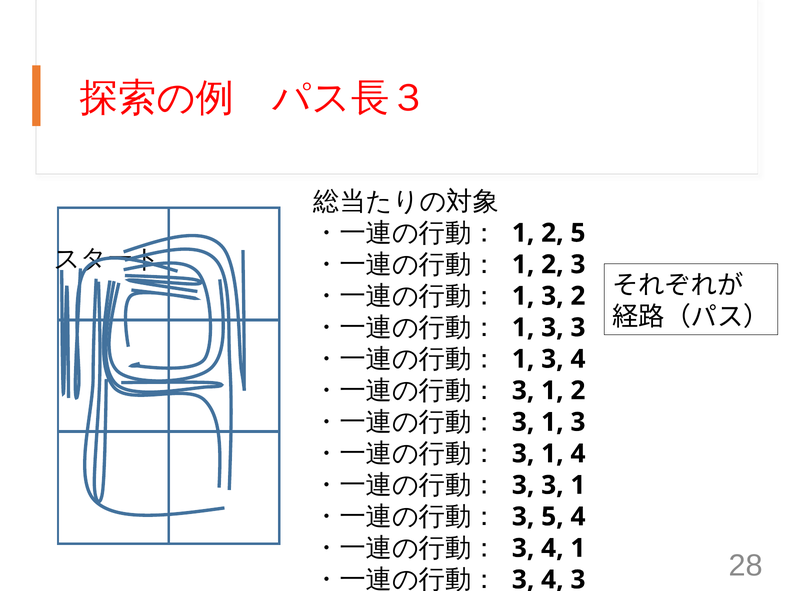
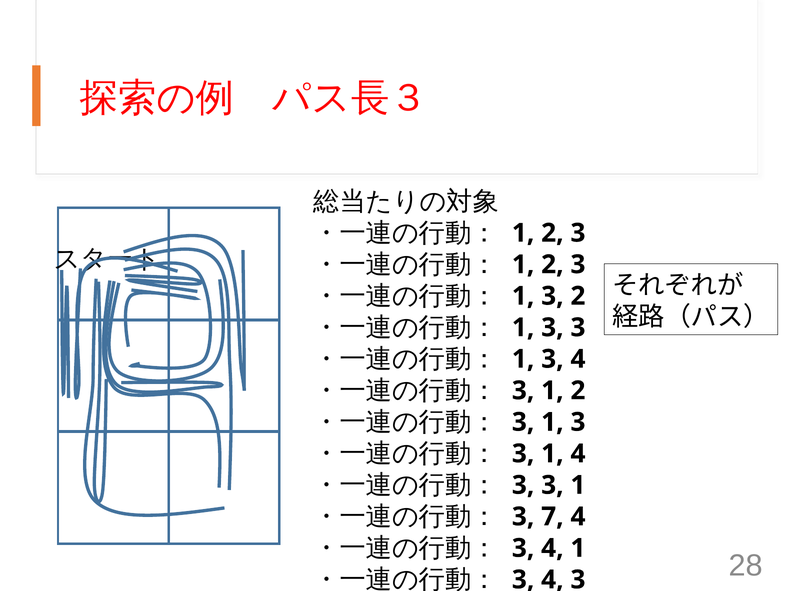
5 at (578, 233): 5 -> 3
3 5: 5 -> 7
